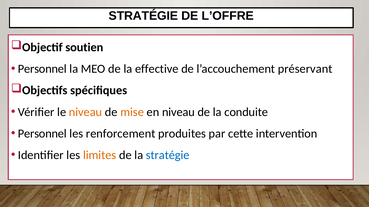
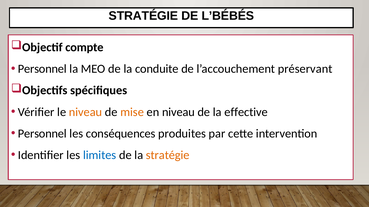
L’OFFRE: L’OFFRE -> L’BÉBÉS
soutien: soutien -> compte
effective: effective -> conduite
conduite: conduite -> effective
renforcement: renforcement -> conséquences
limites colour: orange -> blue
stratégie at (168, 155) colour: blue -> orange
